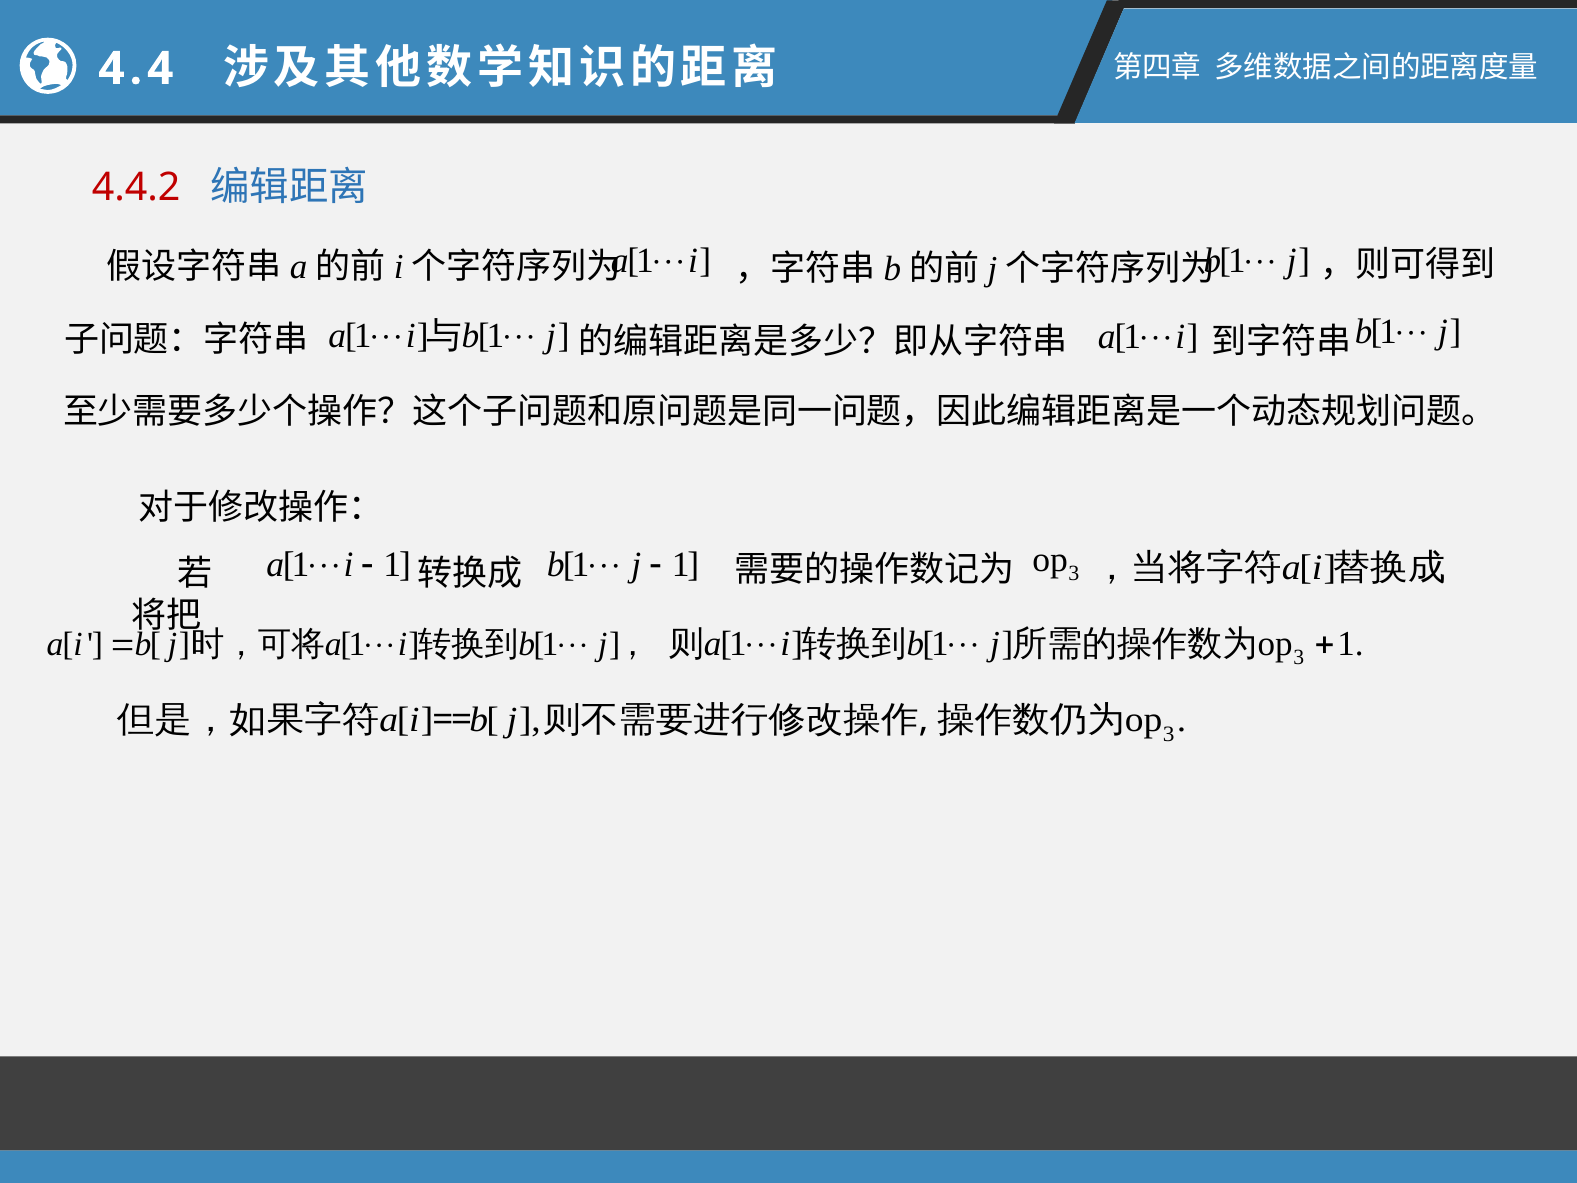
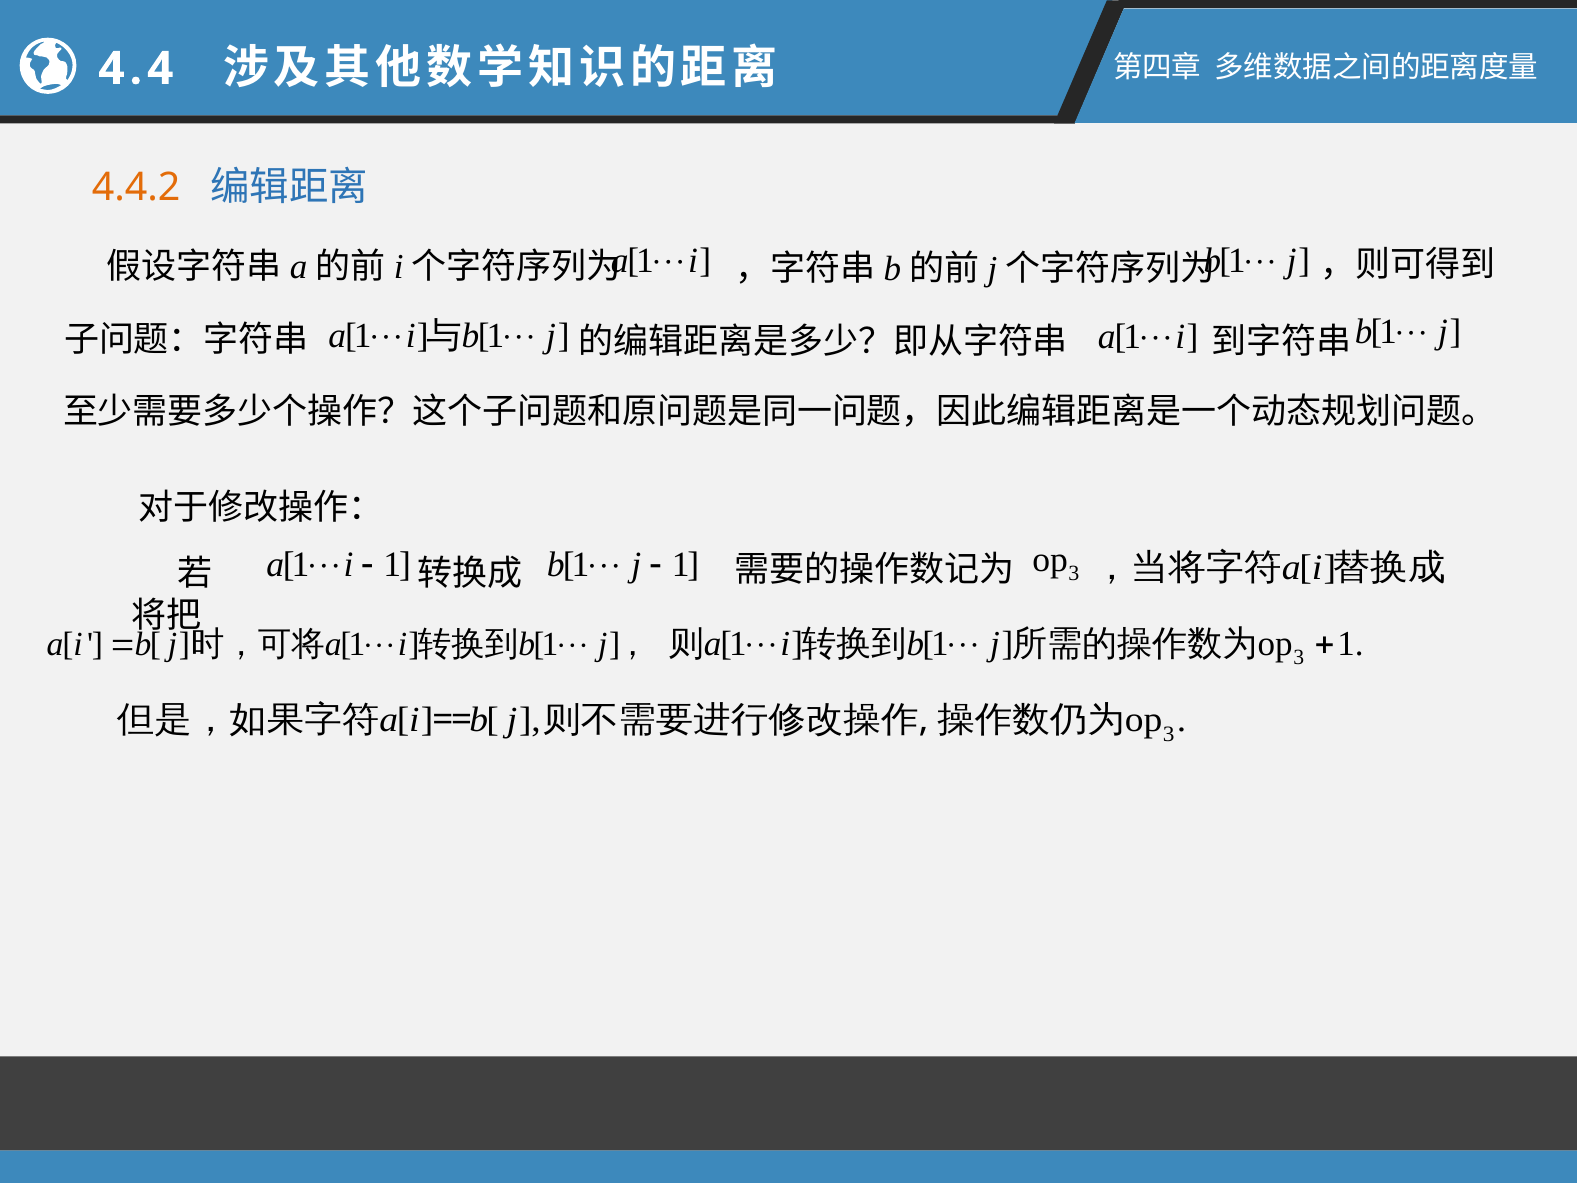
4.4.2 colour: red -> orange
